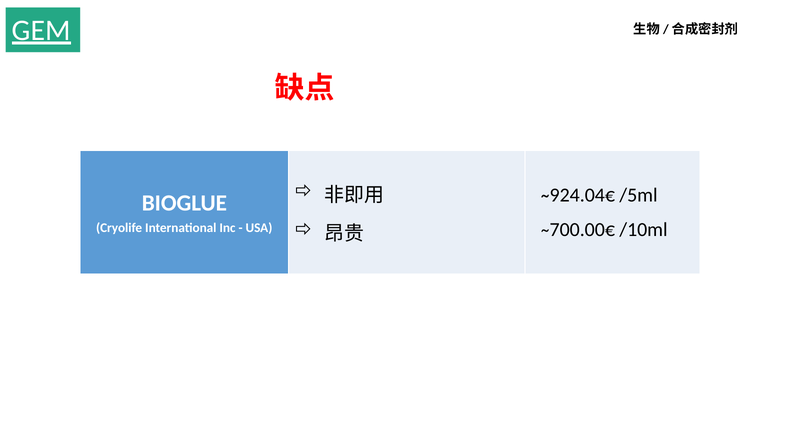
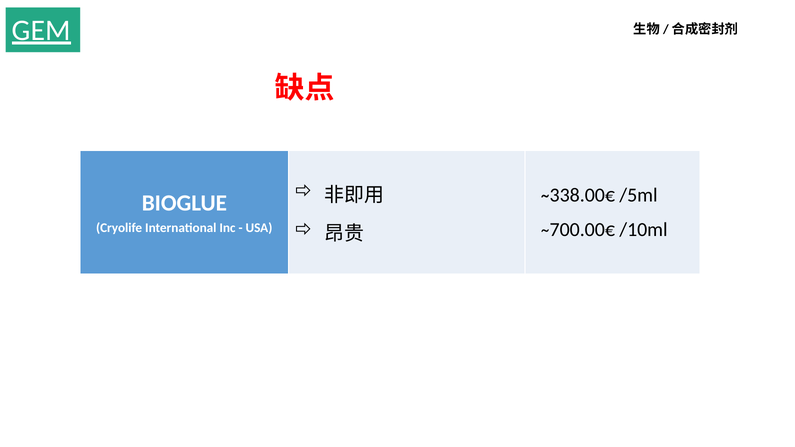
924.04€: 924.04€ -> 338.00€
